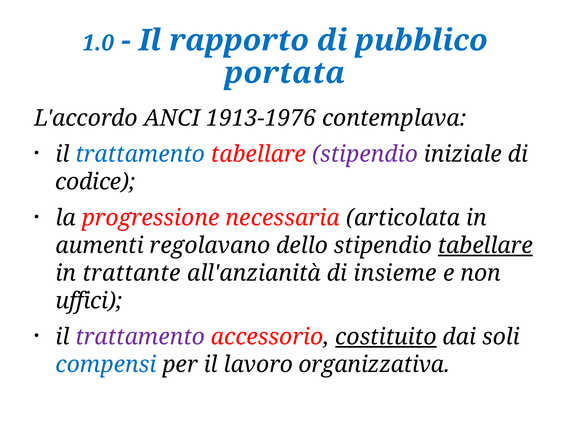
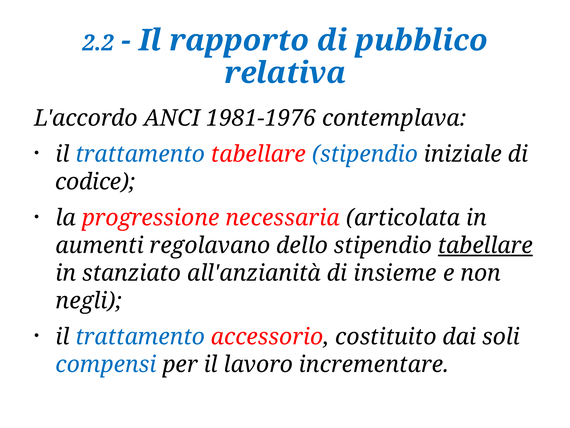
1.0: 1.0 -> 2.2
portata: portata -> relativa
1913-1976: 1913-1976 -> 1981-1976
stipendio at (365, 154) colour: purple -> blue
trattante: trattante -> stanziato
uffici: uffici -> negli
trattamento at (140, 337) colour: purple -> blue
costituito underline: present -> none
organizzativa: organizzativa -> incrementare
